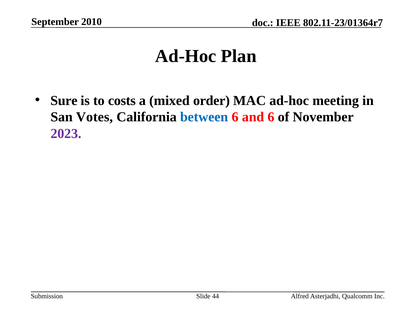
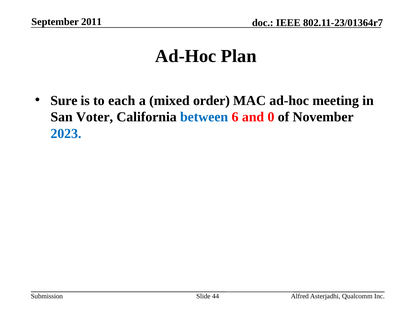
2010: 2010 -> 2011
costs: costs -> each
Votes: Votes -> Voter
and 6: 6 -> 0
2023 colour: purple -> blue
